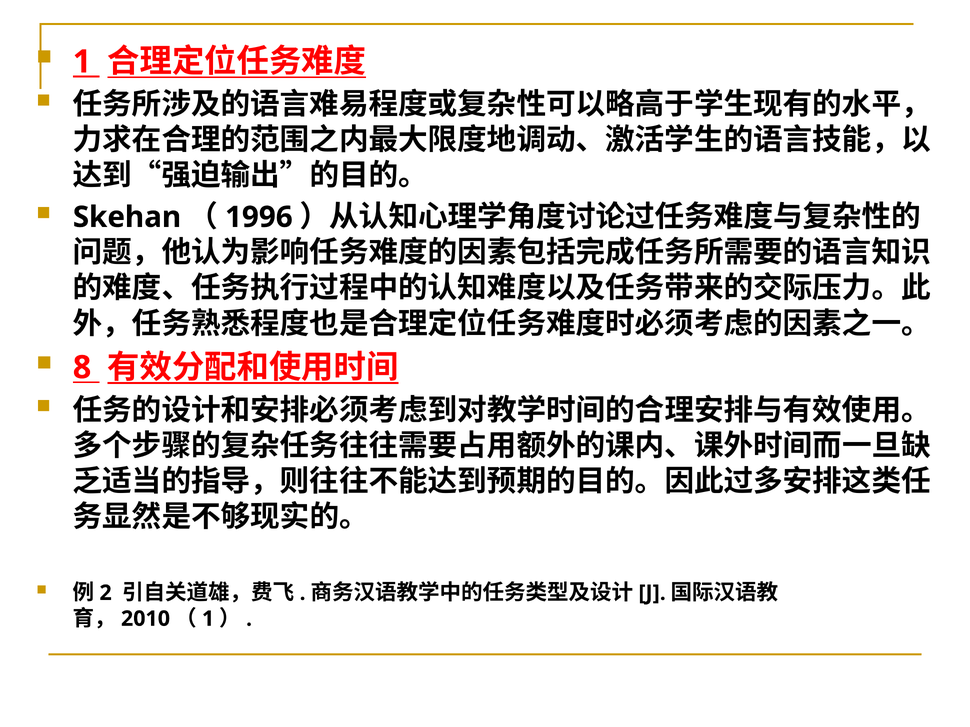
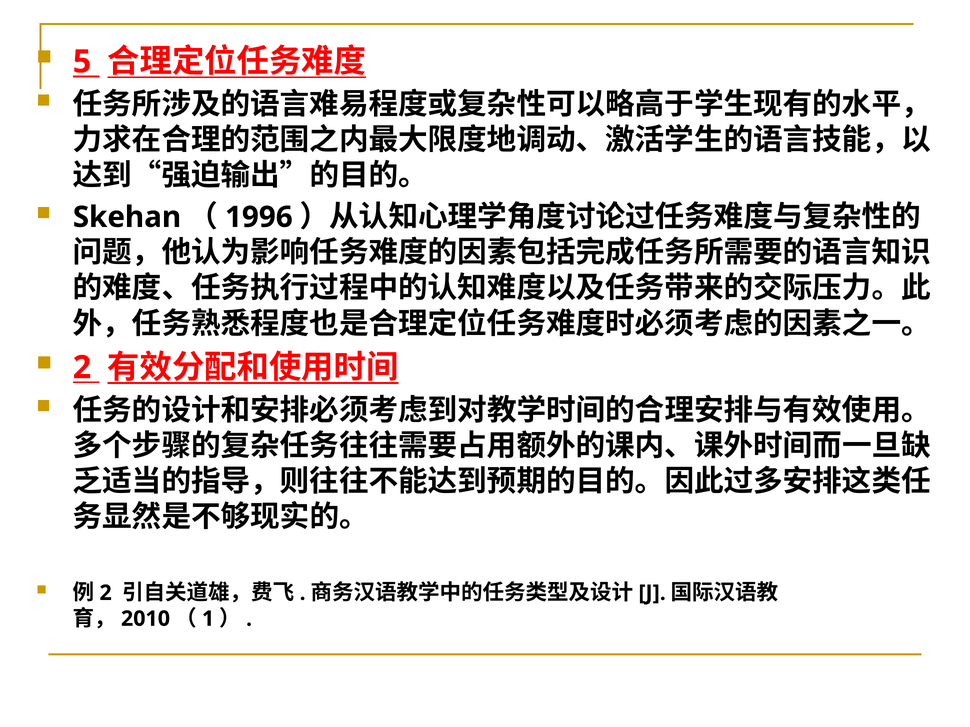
1 at (82, 62): 1 -> 5
8 at (82, 368): 8 -> 2
